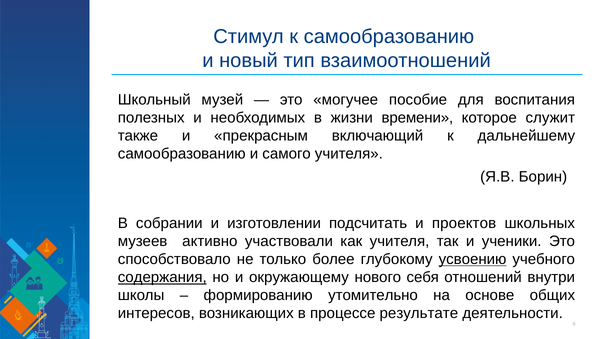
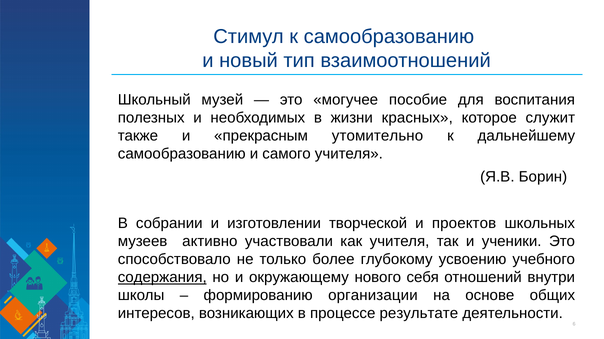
времени: времени -> красных
включающий: включающий -> утомительно
подсчитать: подсчитать -> творческой
усвоению underline: present -> none
утомительно: утомительно -> организации
